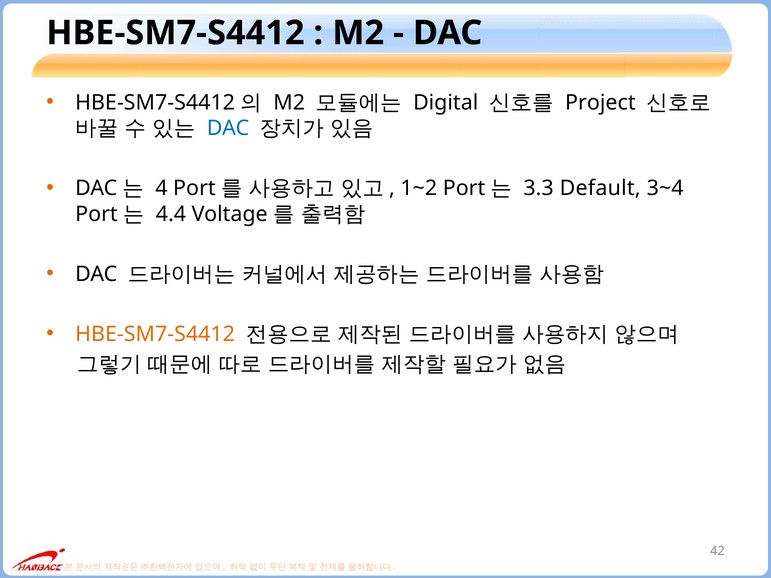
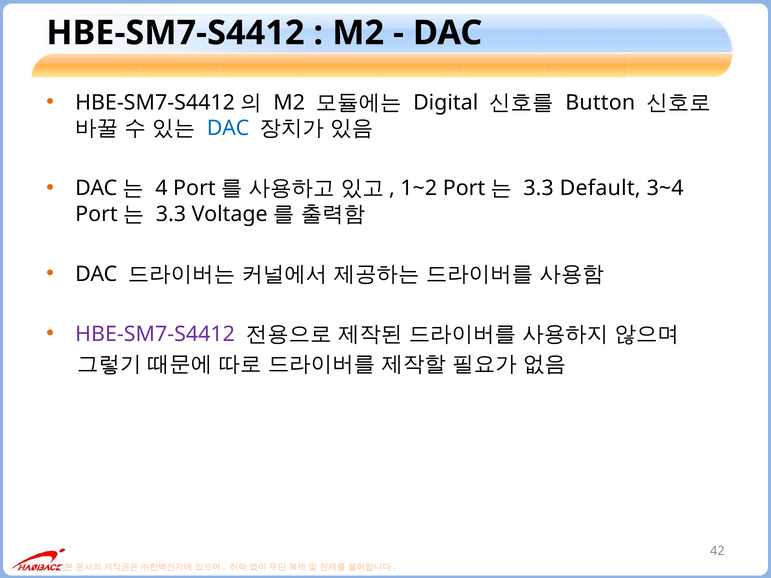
Project: Project -> Button
4.4 at (171, 214): 4.4 -> 3.3
HBE-SM7-S4412 at (155, 334) colour: orange -> purple
